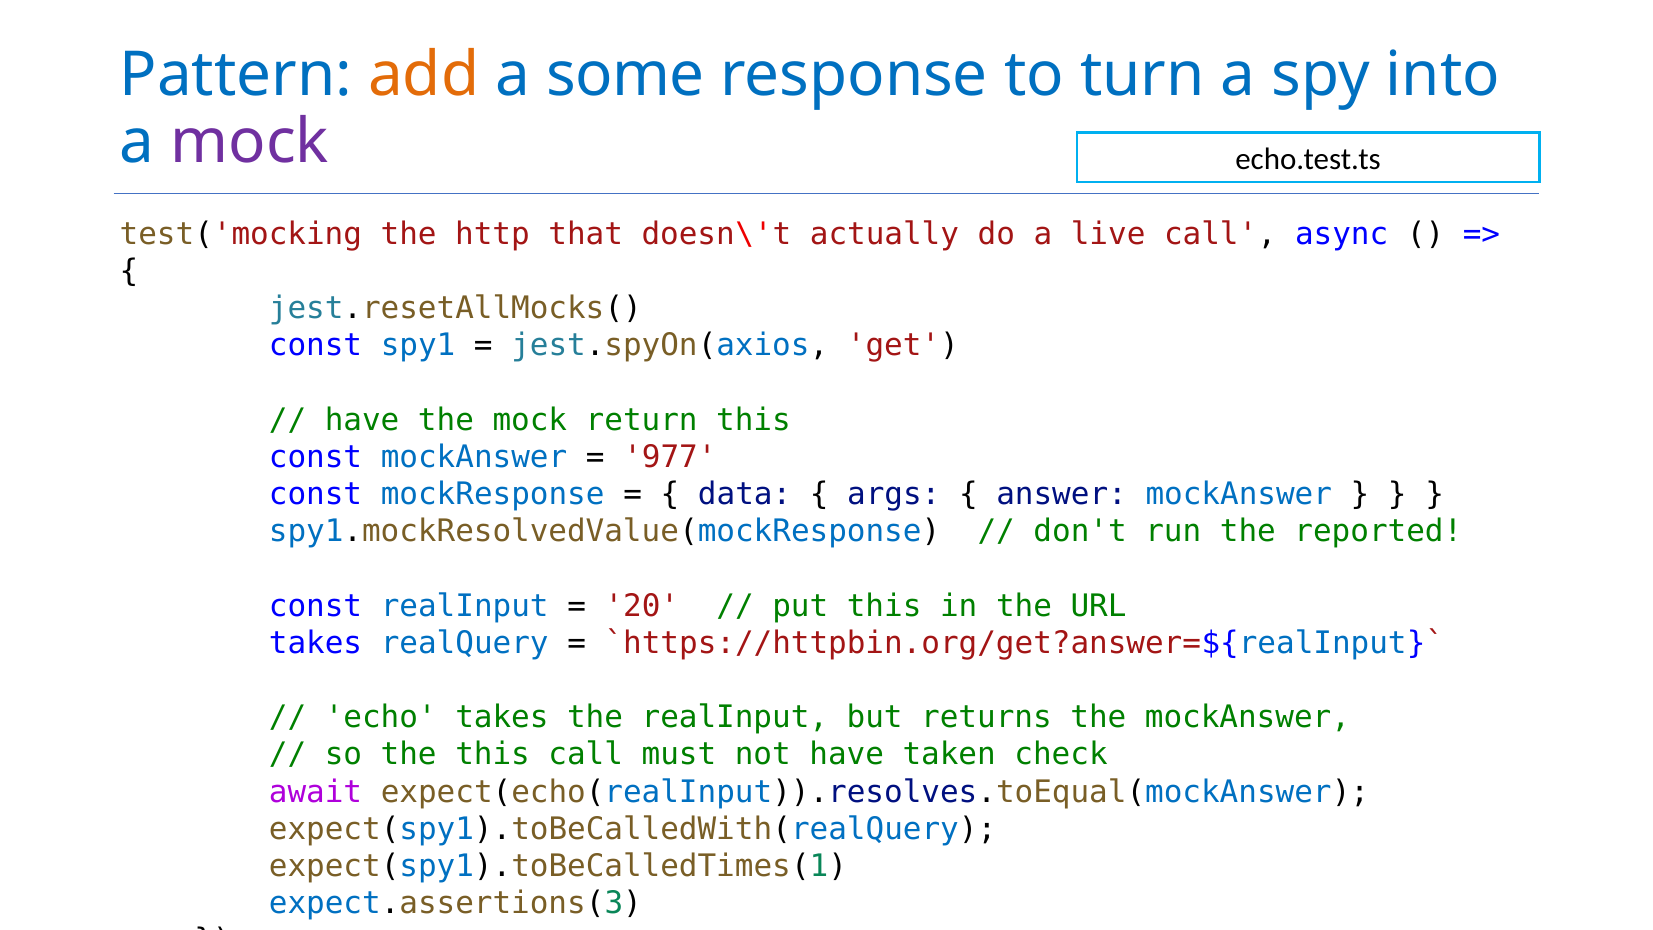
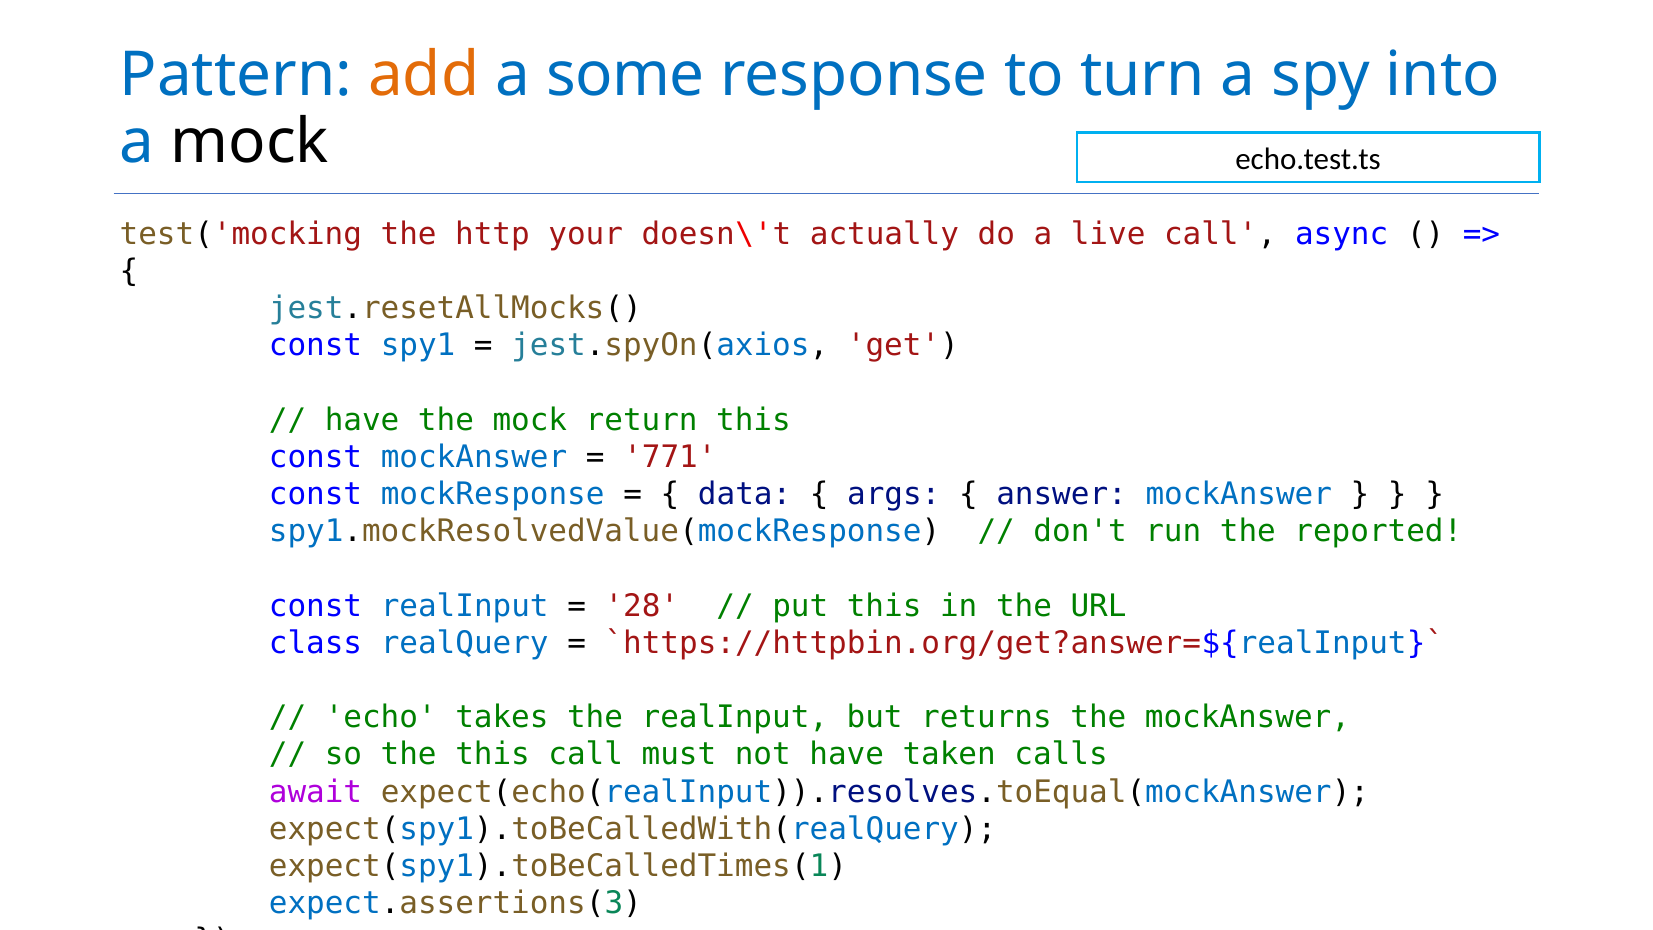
mock at (250, 142) colour: purple -> black
that: that -> your
977: 977 -> 771
20: 20 -> 28
takes at (316, 643): takes -> class
check: check -> calls
